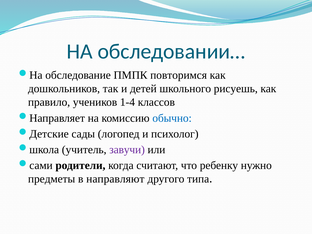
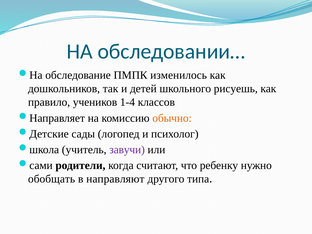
повторимся: повторимся -> изменилось
обычно colour: blue -> orange
предметы: предметы -> обобщать
